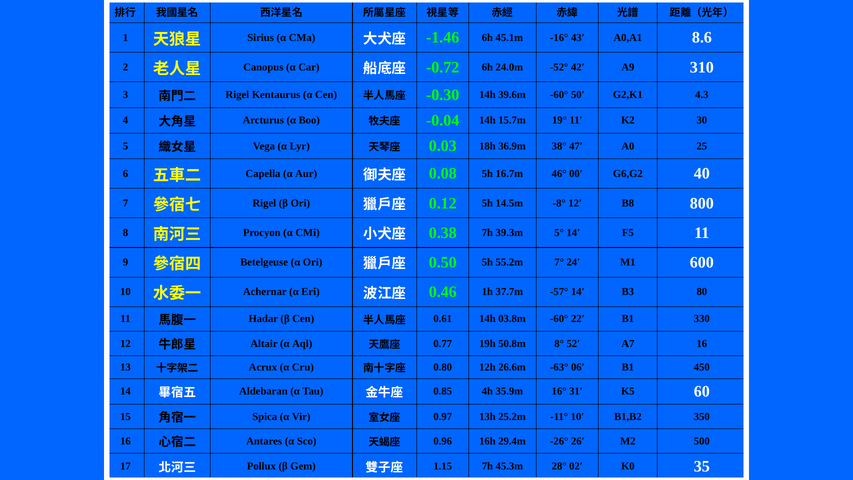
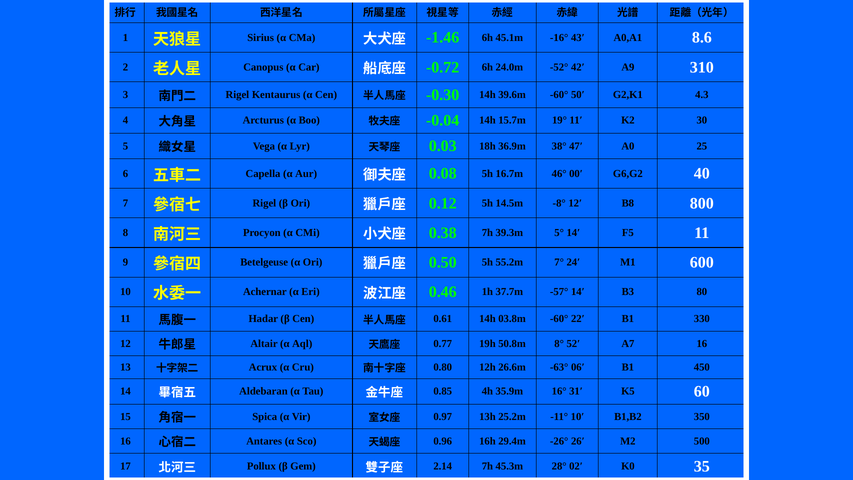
1.15: 1.15 -> 2.14
